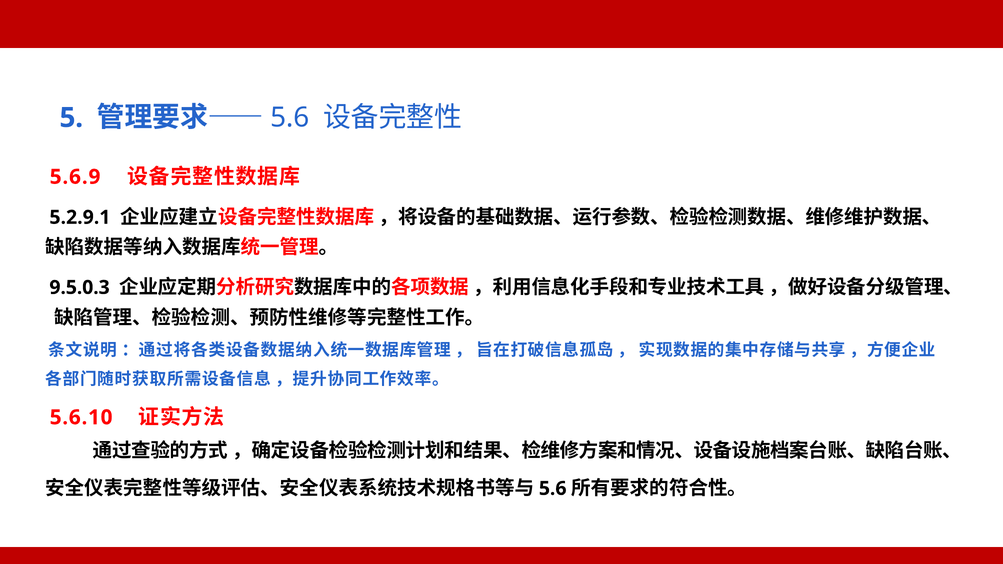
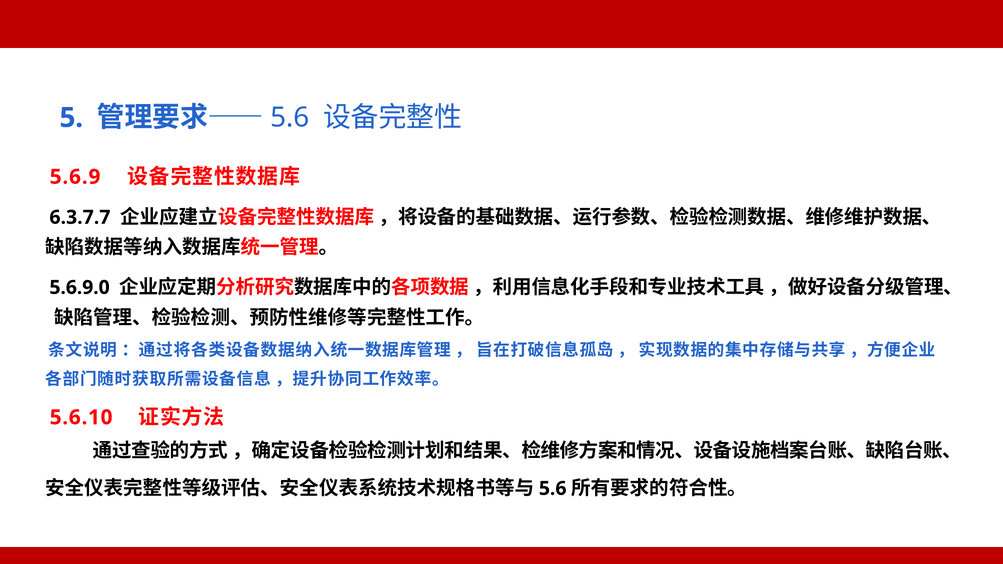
5.2.9.1: 5.2.9.1 -> 6.3.7.7
9.5.0.3: 9.5.0.3 -> 5.6.9.0
